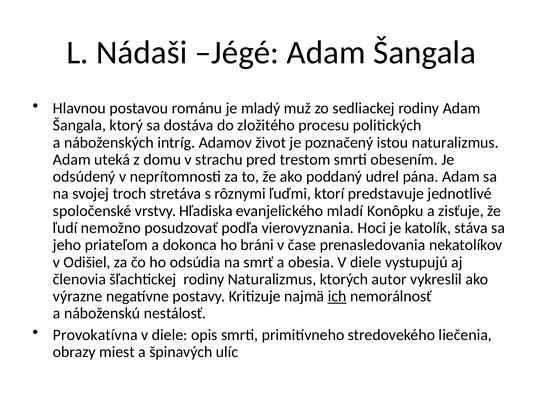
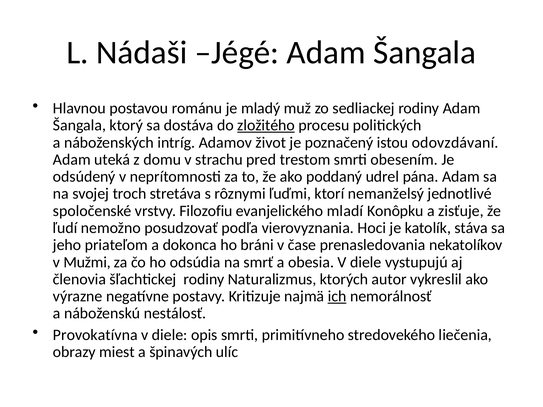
zložitého underline: none -> present
istou naturalizmus: naturalizmus -> odovzdávaní
predstavuje: predstavuje -> nemanželsý
Hľadiska: Hľadiska -> Filozofiu
Odišiel: Odišiel -> Mužmi
